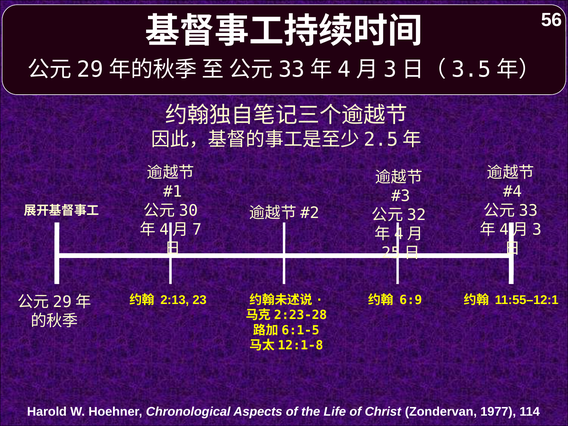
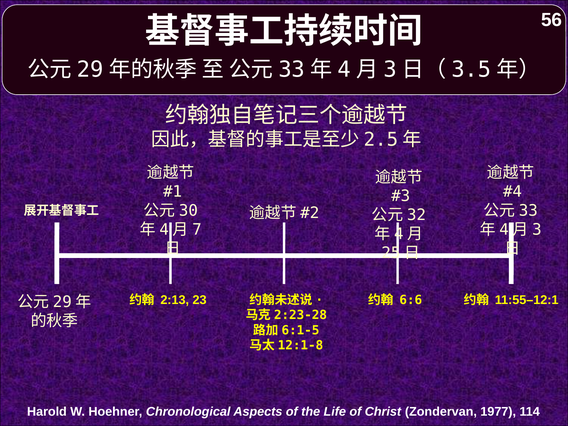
6:9: 6:9 -> 6:6
